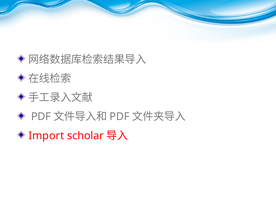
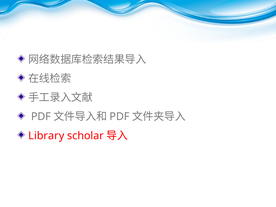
Import: Import -> Library
